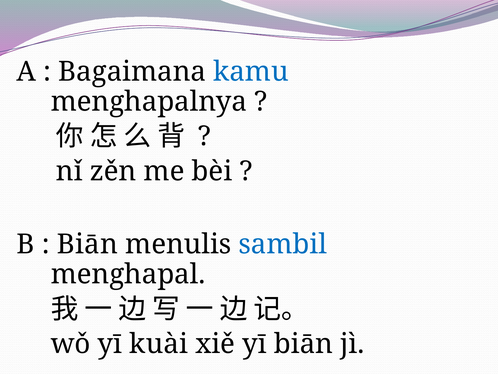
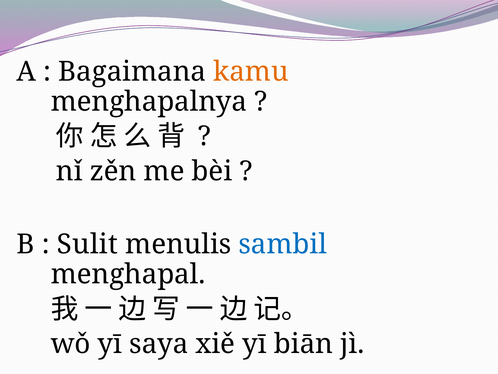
kamu colour: blue -> orange
Biān at (87, 244): Biān -> Sulit
kuài: kuài -> saya
